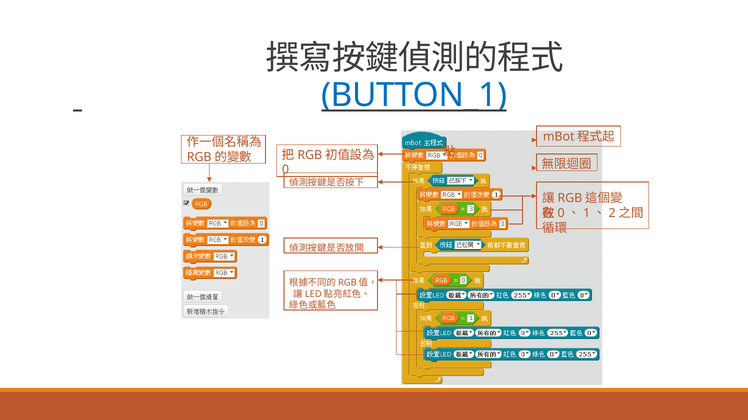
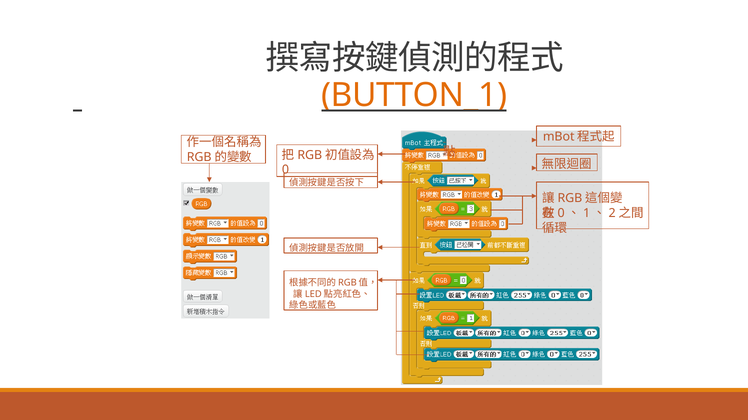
BUTTON_1 colour: blue -> orange
